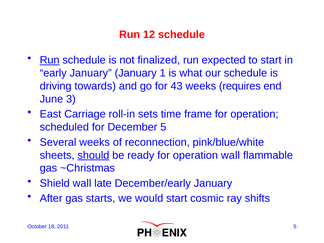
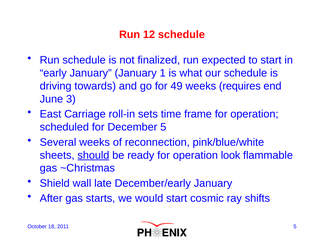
Run at (50, 60) underline: present -> none
43: 43 -> 49
operation wall: wall -> look
